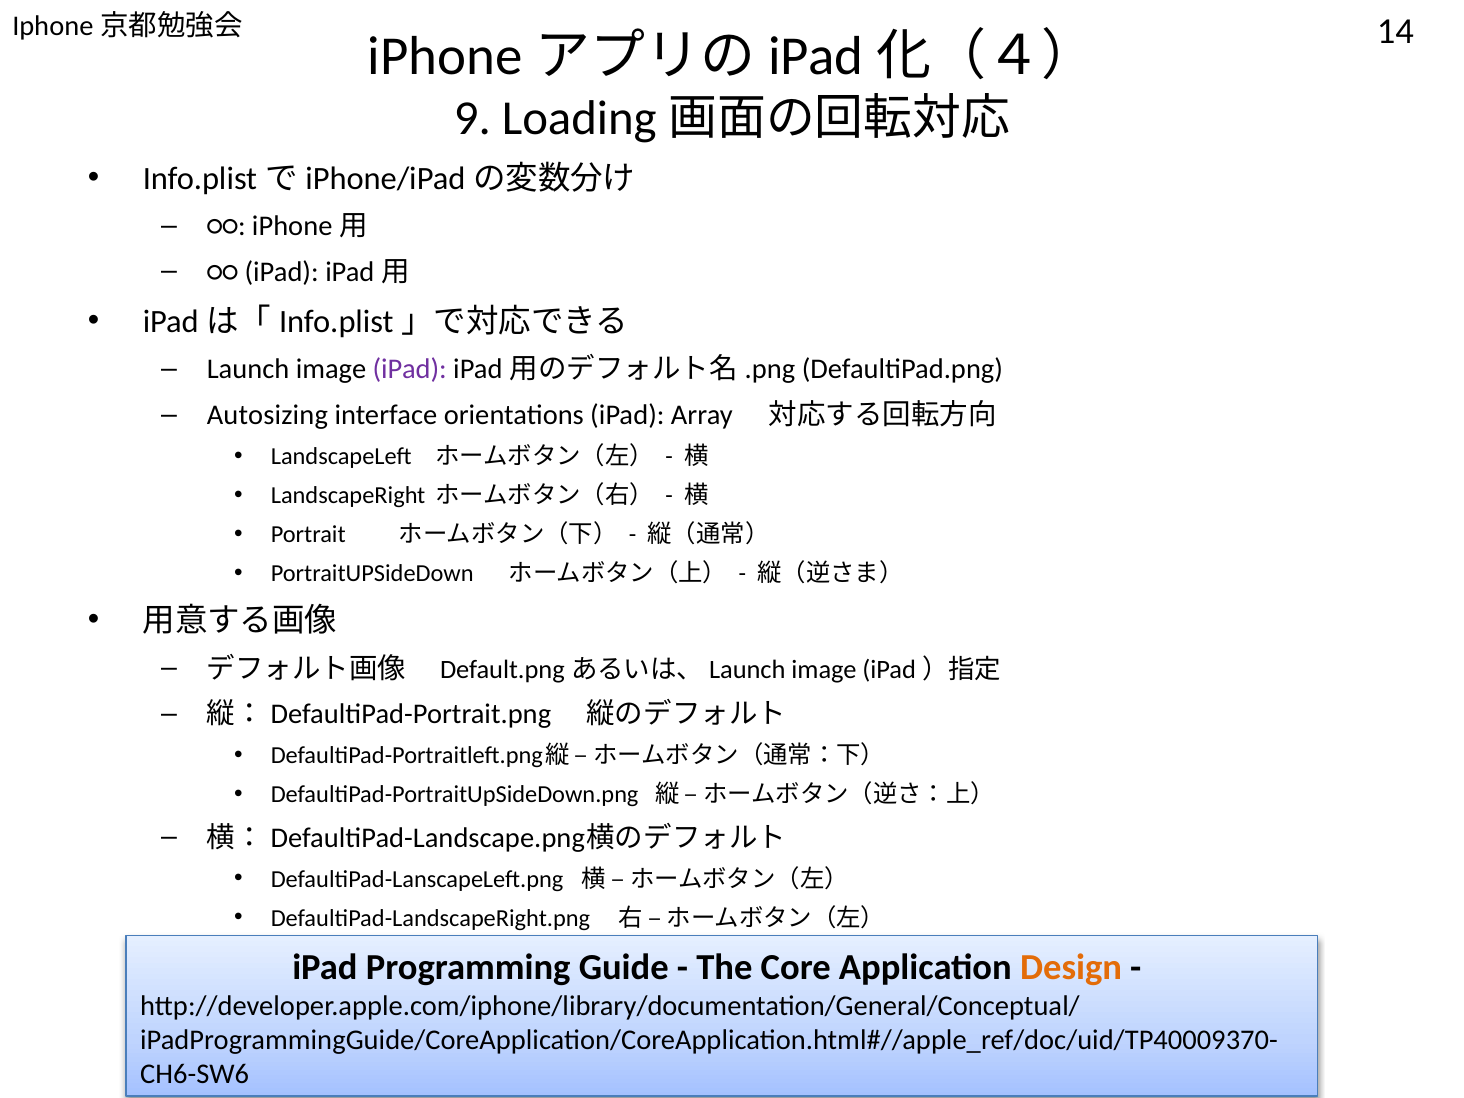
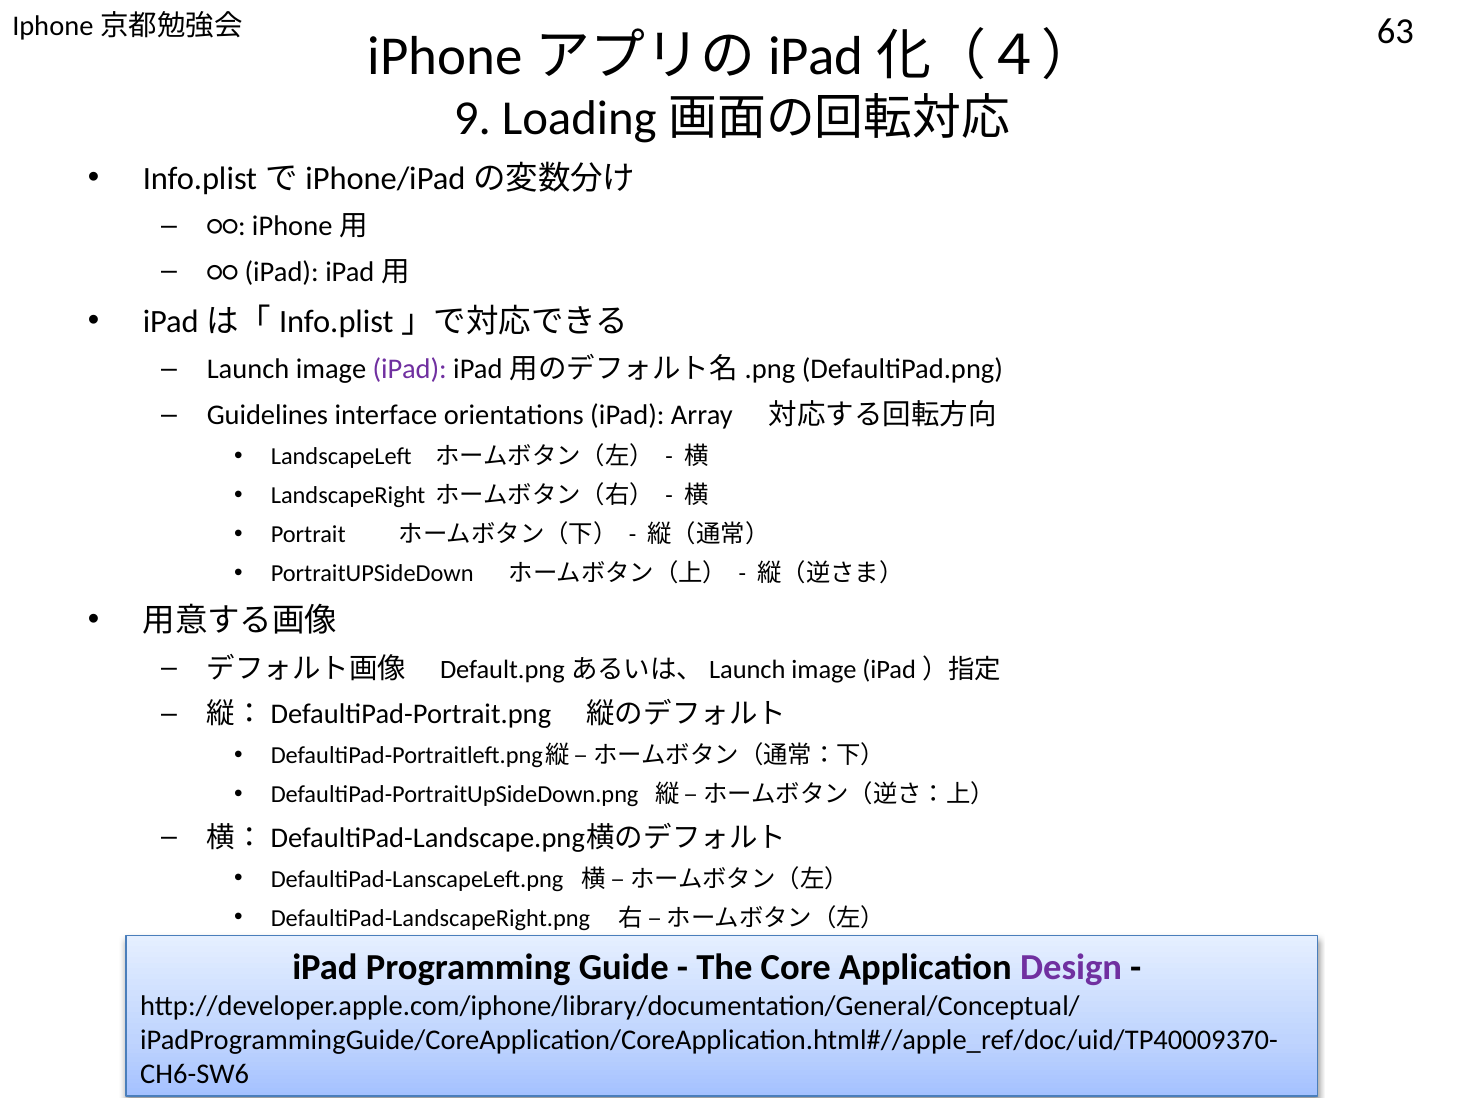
14: 14 -> 63
Autosizing: Autosizing -> Guidelines
Design colour: orange -> purple
